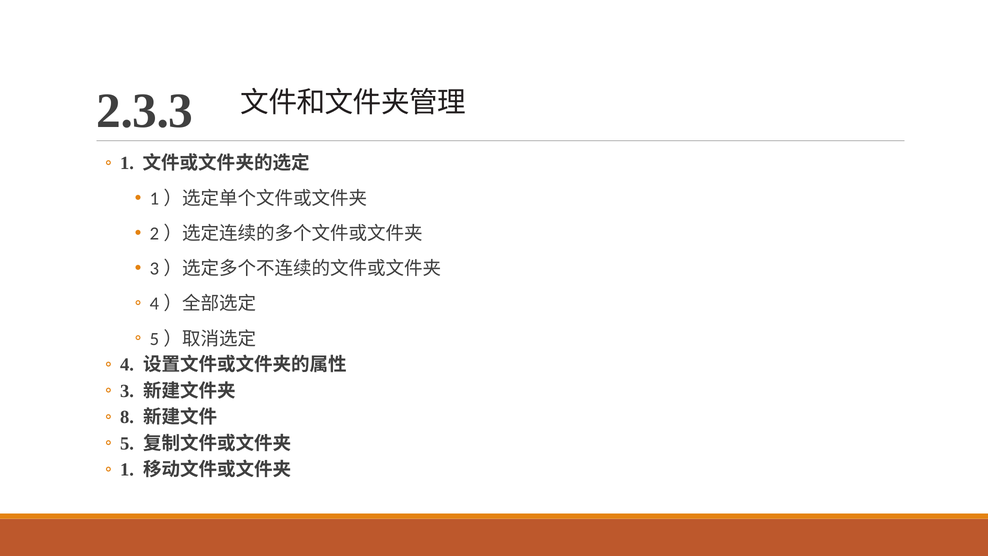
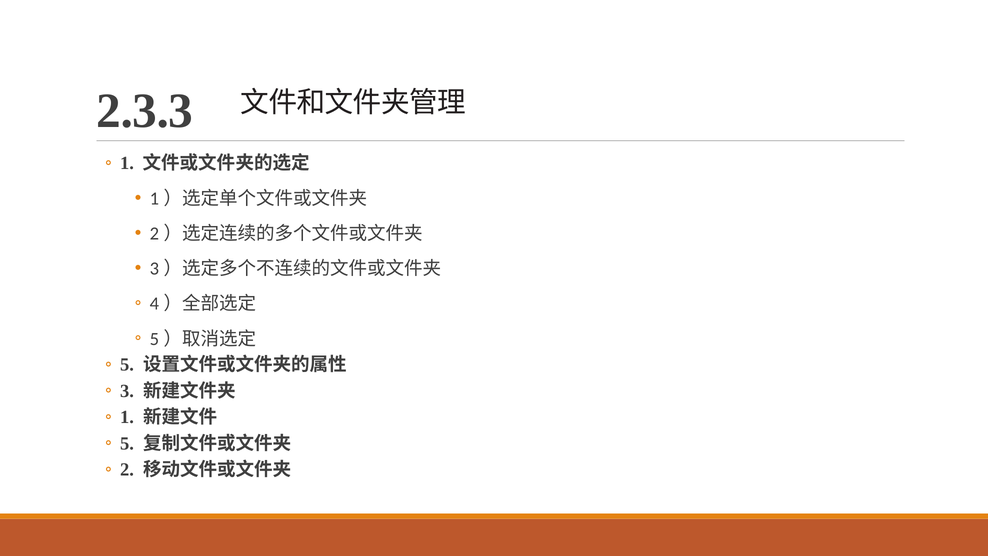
4 at (127, 365): 4 -> 5
8 at (127, 417): 8 -> 1
1 at (127, 469): 1 -> 2
